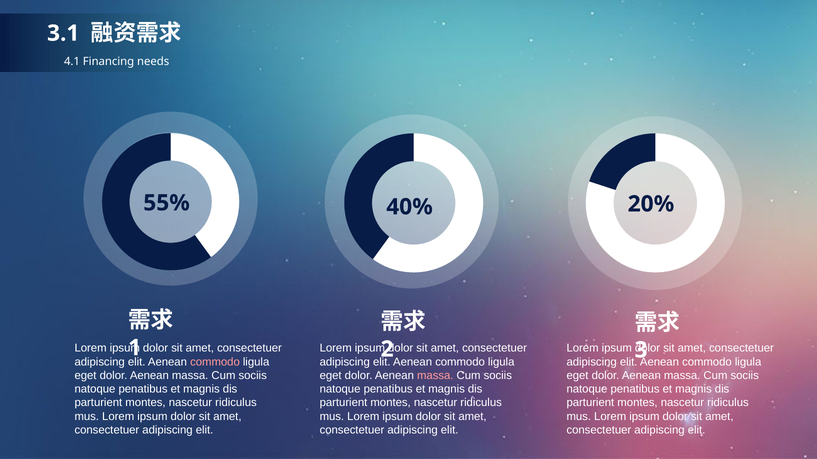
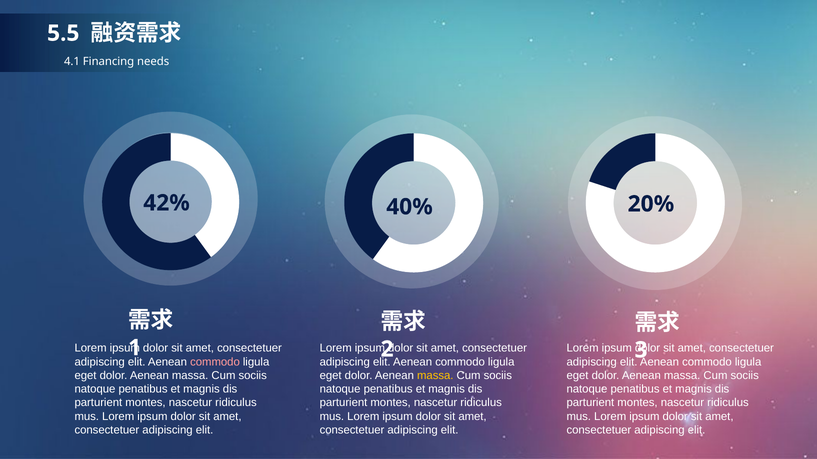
3.1: 3.1 -> 5.5
55%: 55% -> 42%
massa at (435, 376) colour: pink -> yellow
